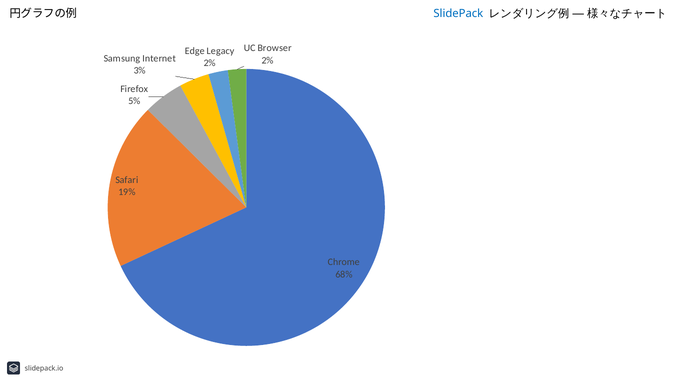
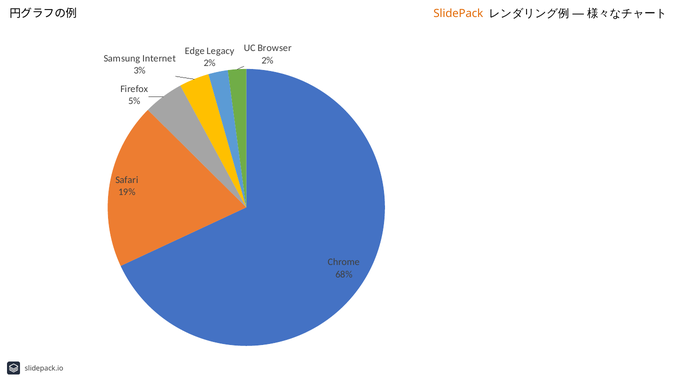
SlidePack colour: blue -> orange
